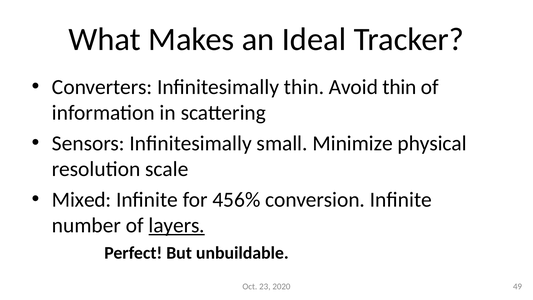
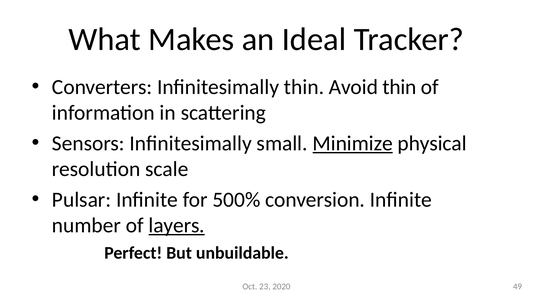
Minimize underline: none -> present
Mixed: Mixed -> Pulsar
456%: 456% -> 500%
